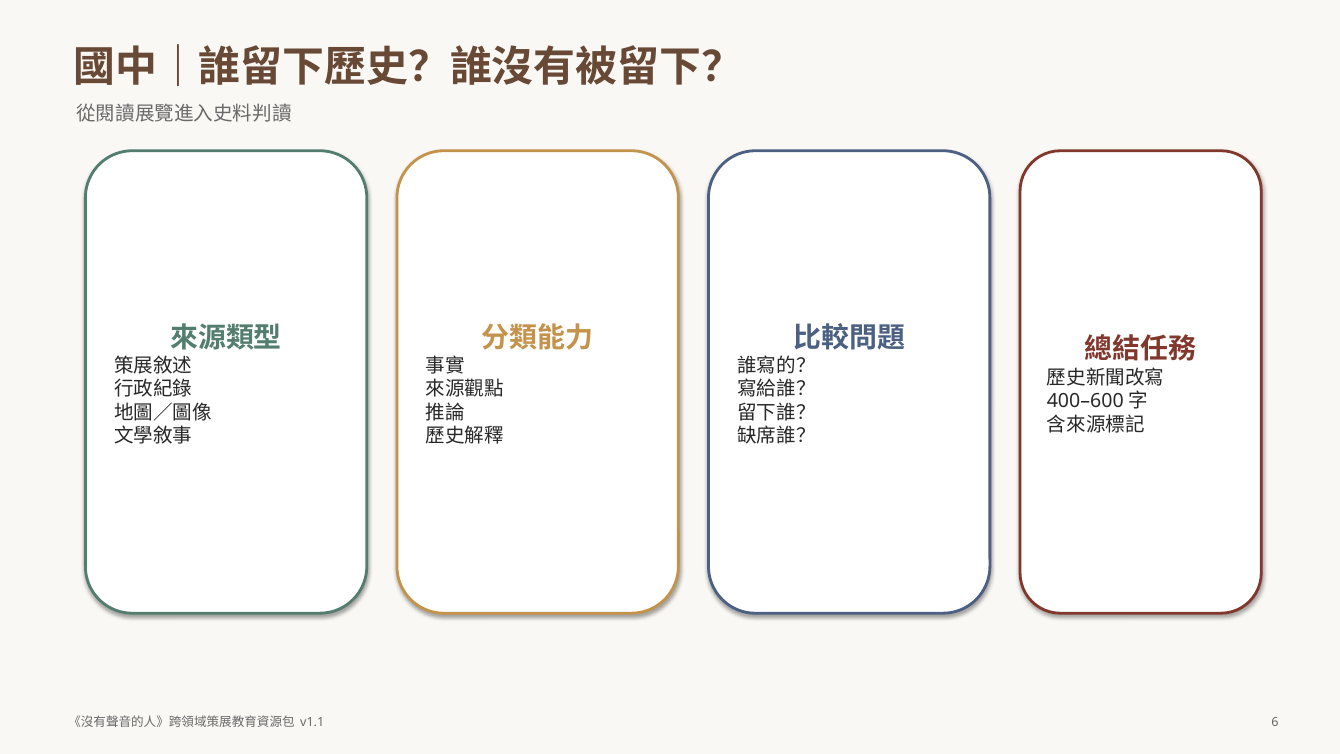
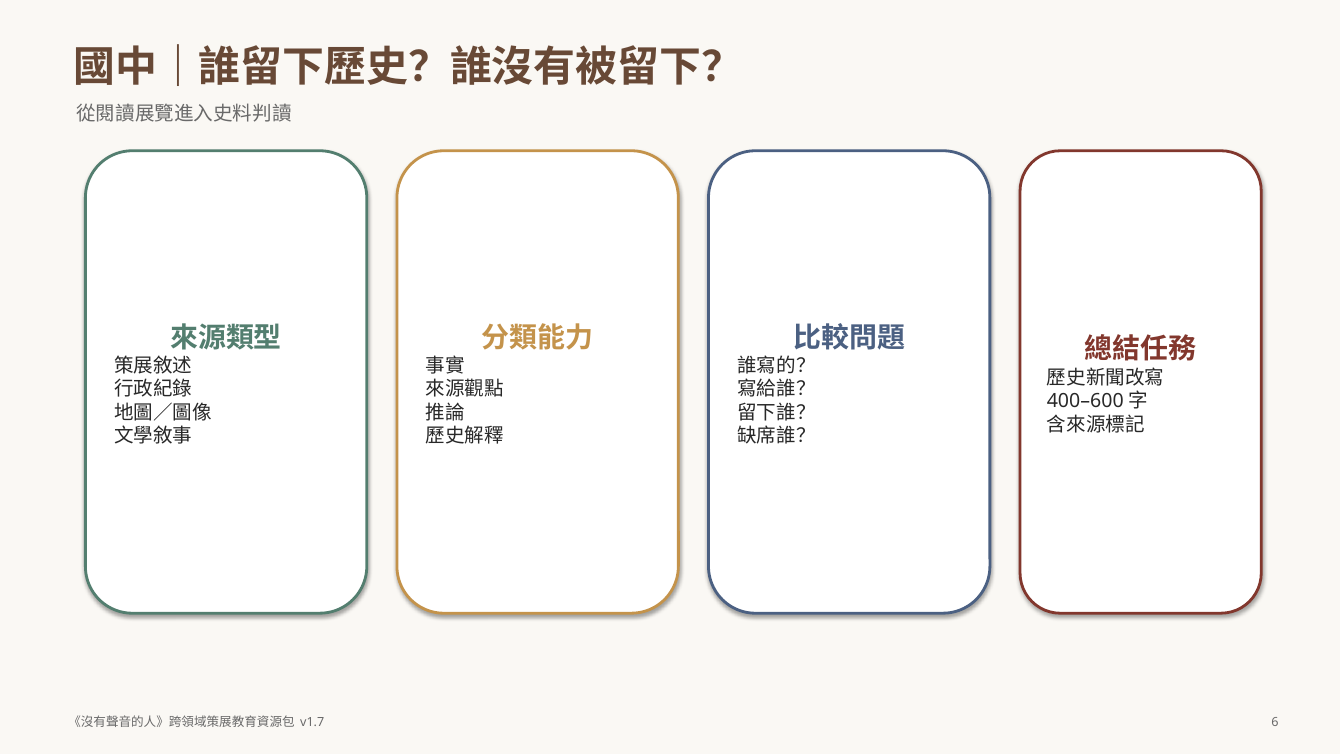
v1.1: v1.1 -> v1.7
